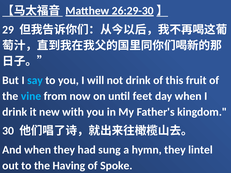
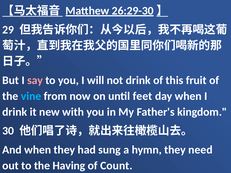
say colour: light blue -> pink
lintel: lintel -> need
Spoke: Spoke -> Count
